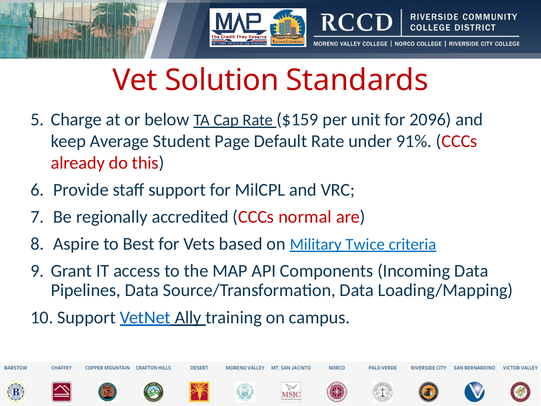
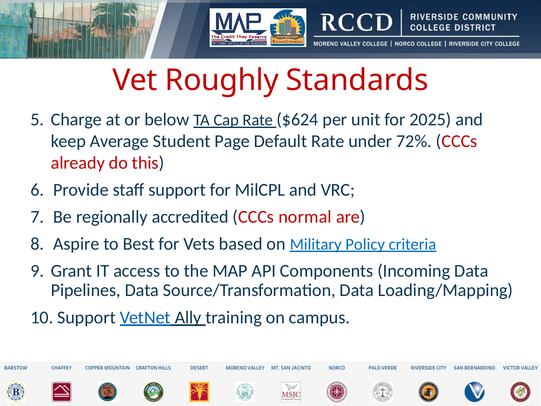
Solution: Solution -> Roughly
$159: $159 -> $624
2096: 2096 -> 2025
91%: 91% -> 72%
Twice: Twice -> Policy
